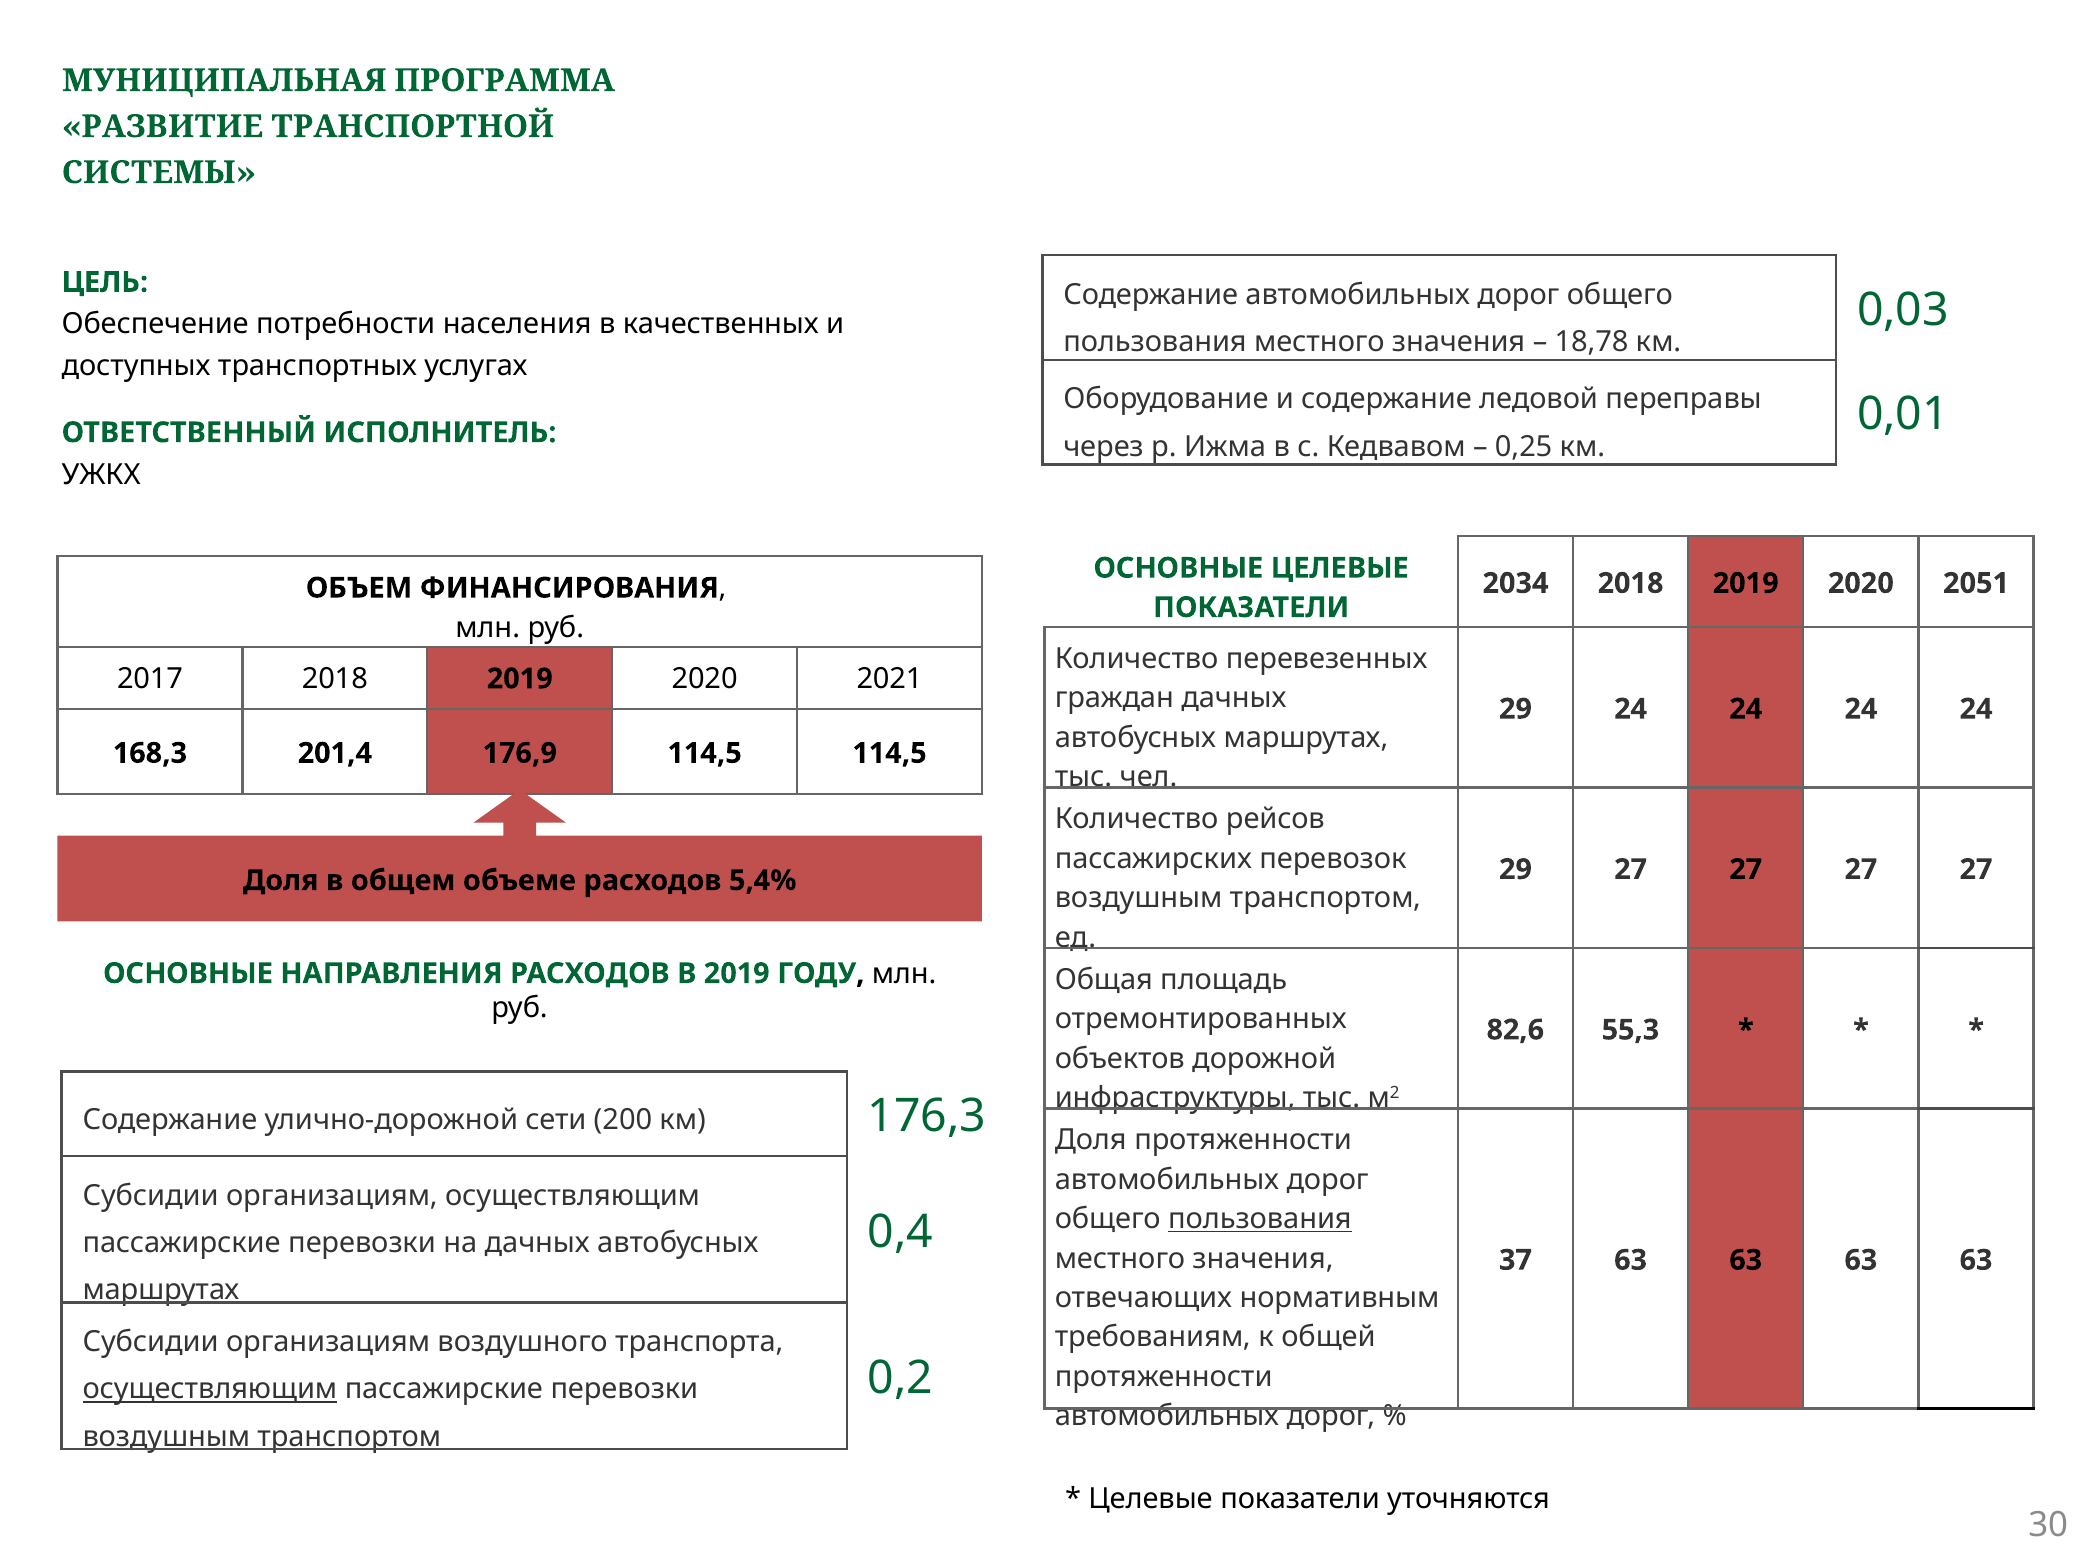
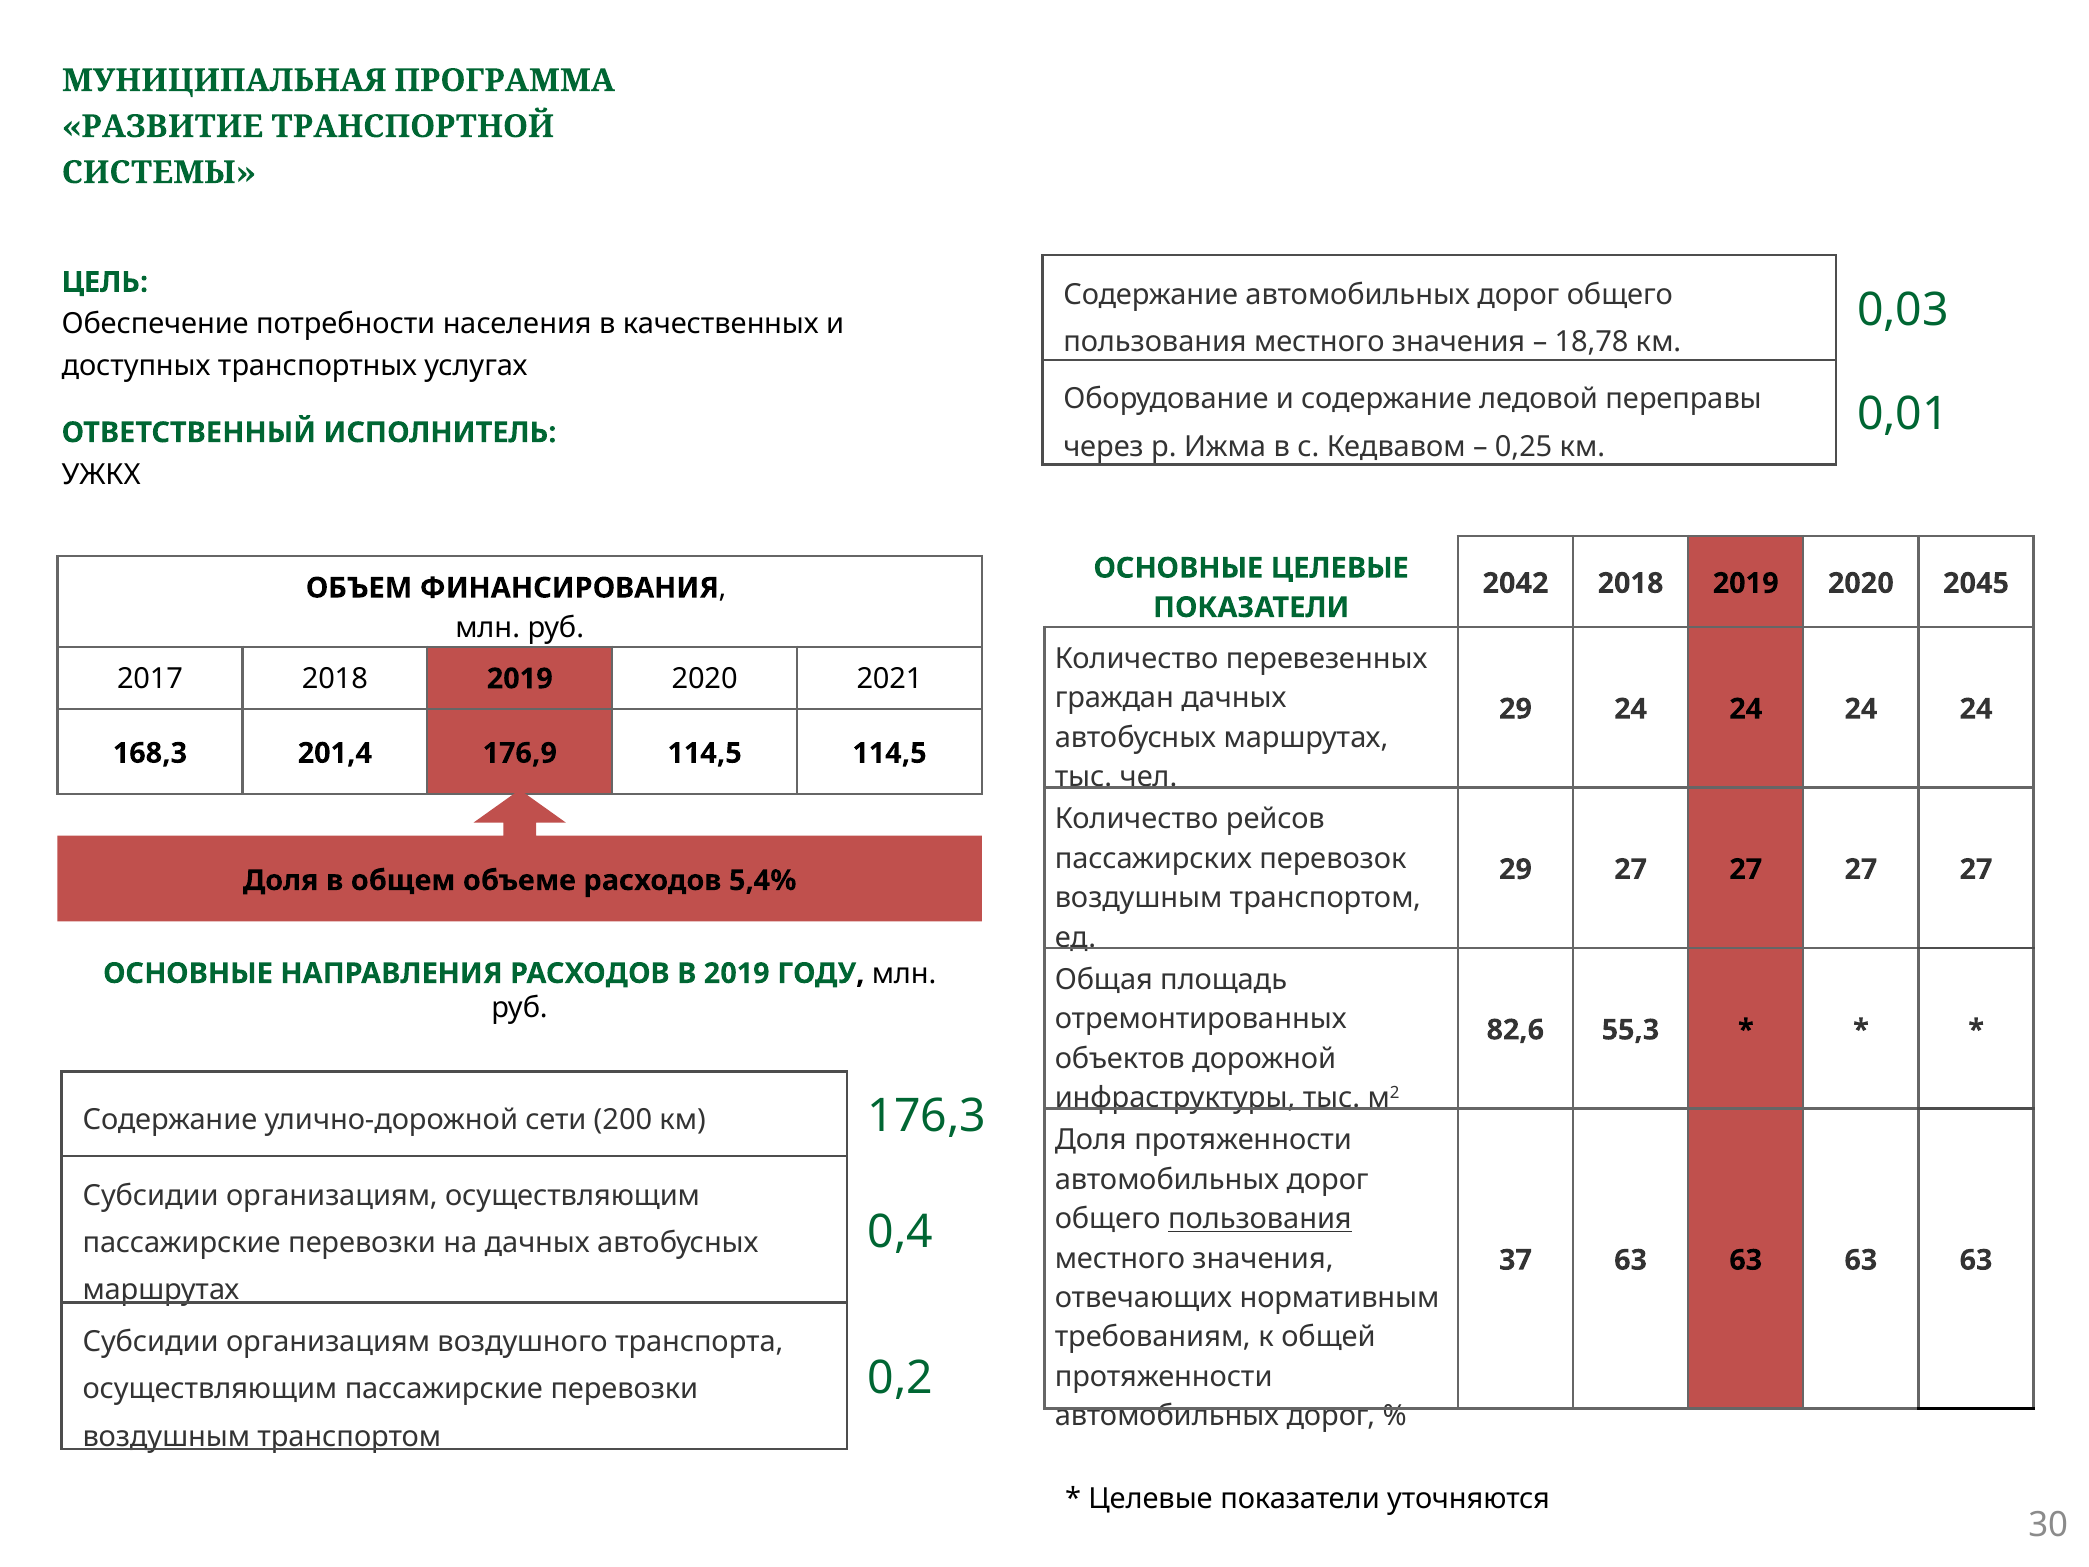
2034: 2034 -> 2042
2051: 2051 -> 2045
осуществляющим at (210, 1389) underline: present -> none
